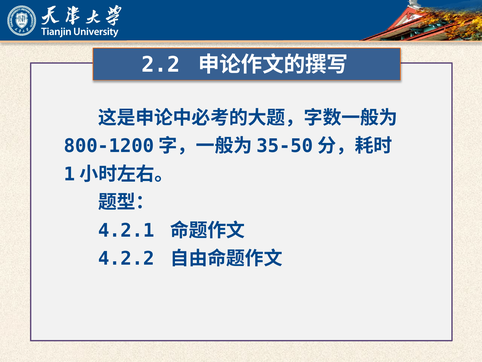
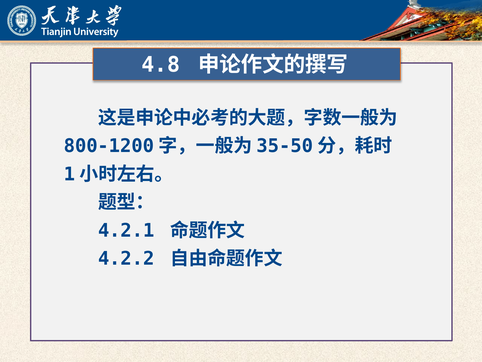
2.2: 2.2 -> 4.8
